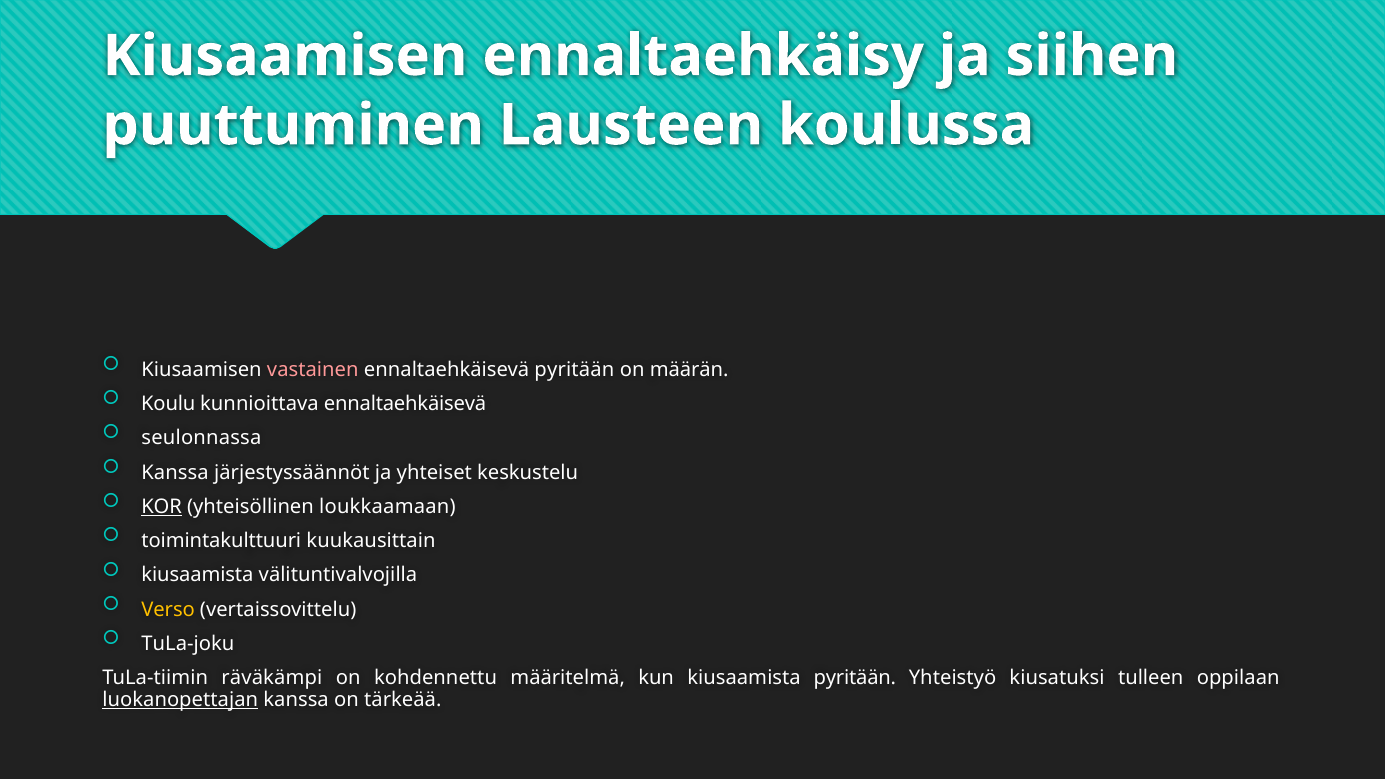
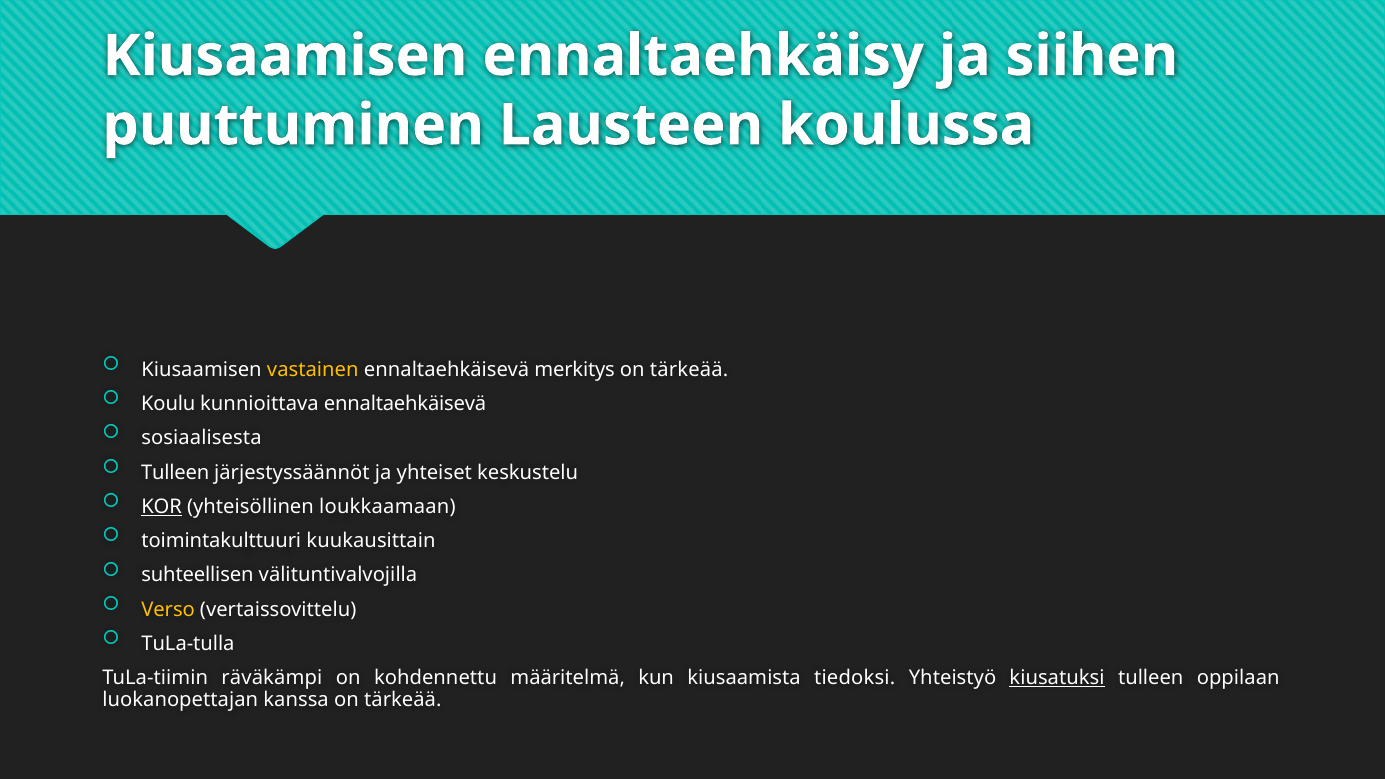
vastainen colour: pink -> yellow
ennaltaehkäisevä pyritään: pyritään -> merkitys
määrän at (689, 370): määrän -> tärkeää
seulonnassa: seulonnassa -> sosiaalisesta
Kanssa at (175, 473): Kanssa -> Tulleen
kiusaamista at (197, 575): kiusaamista -> suhteellisen
TuLa-joku: TuLa-joku -> TuLa-tulla
kiusaamista pyritään: pyritään -> tiedoksi
kiusatuksi underline: none -> present
luokanopettajan underline: present -> none
